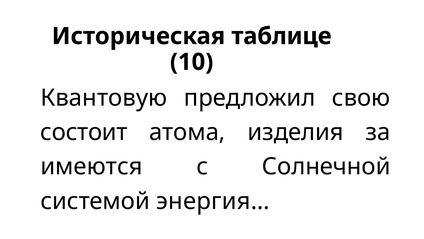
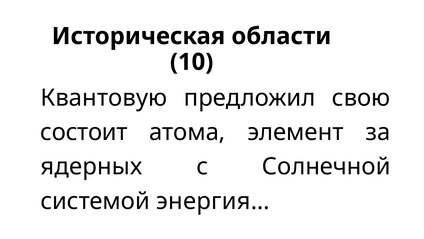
таблице: таблице -> области
изделия: изделия -> элемент
имеются: имеются -> ядерных
